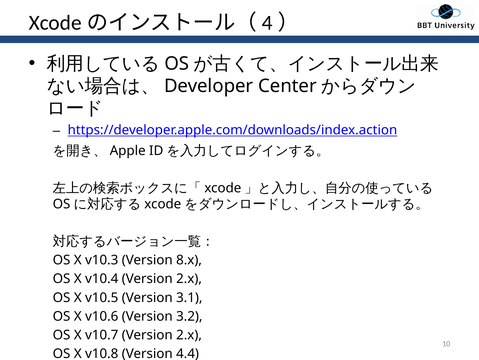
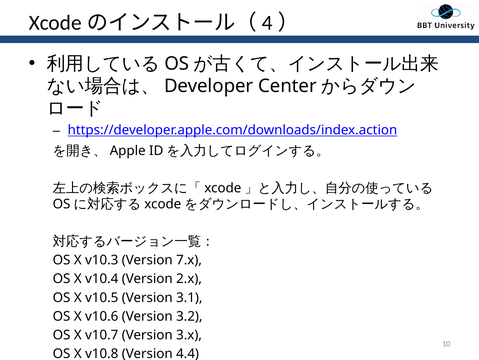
8.x: 8.x -> 7.x
v10.7 Version 2.x: 2.x -> 3.x
